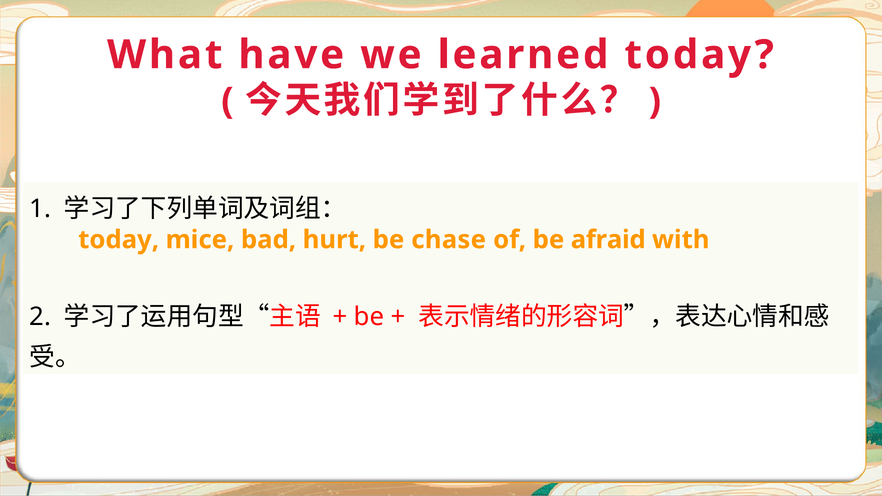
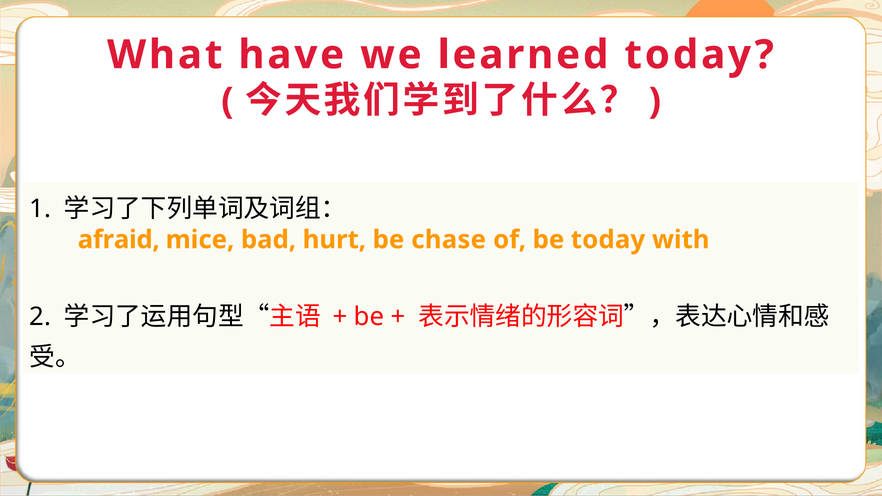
today at (119, 240): today -> afraid
be afraid: afraid -> today
